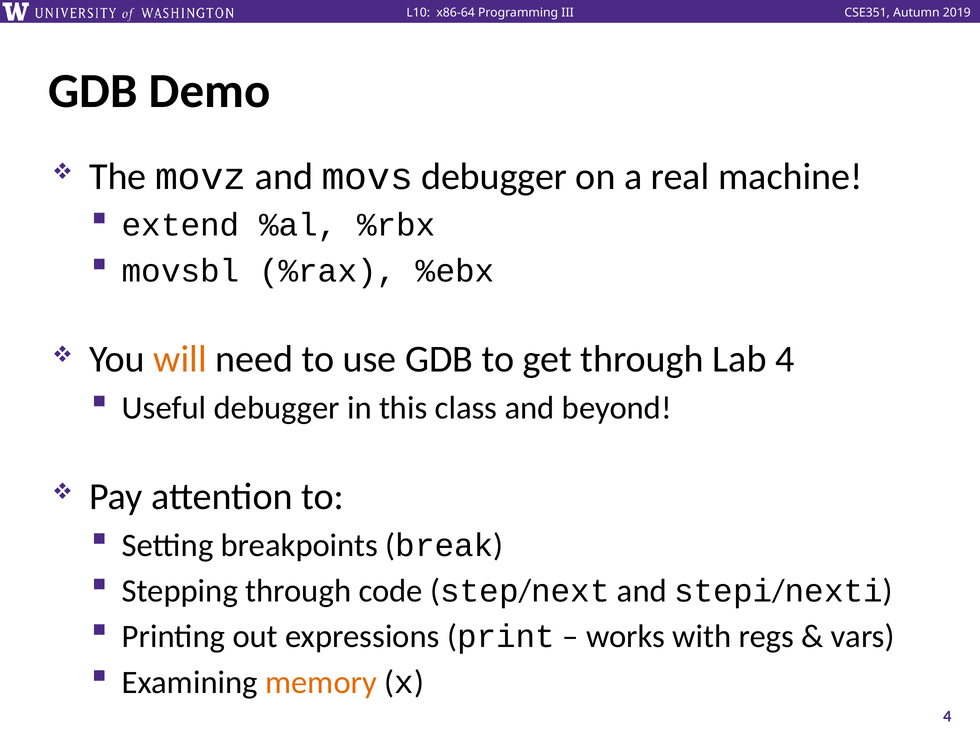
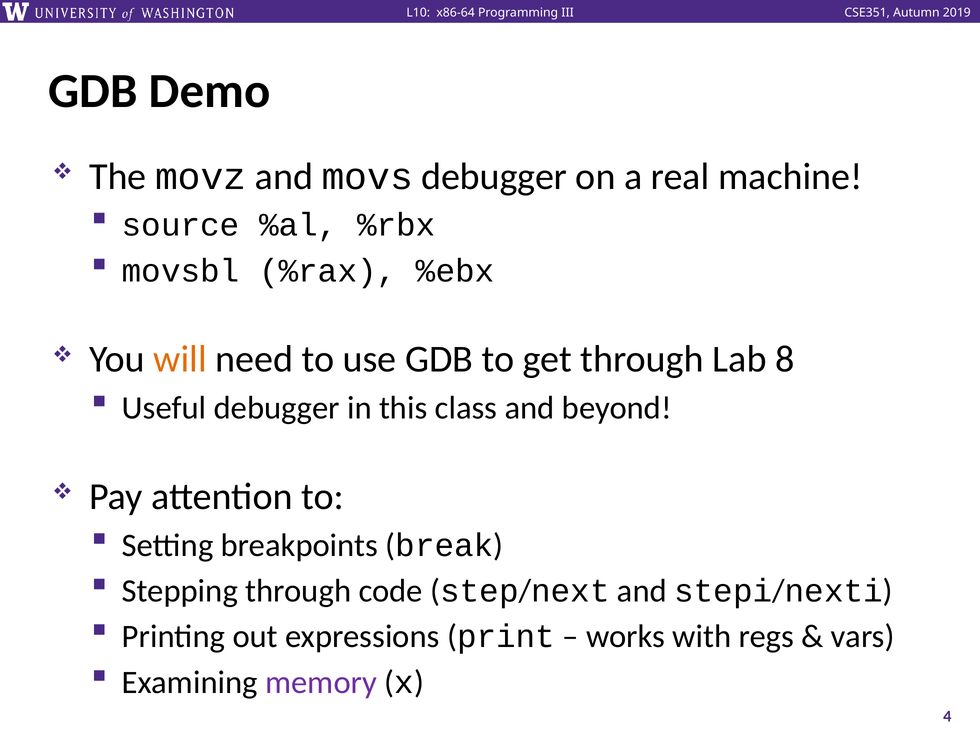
extend: extend -> source
Lab 4: 4 -> 8
memory colour: orange -> purple
